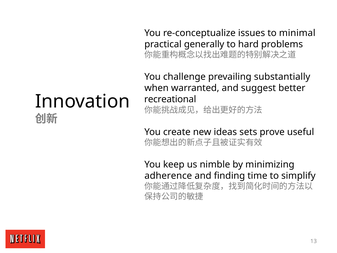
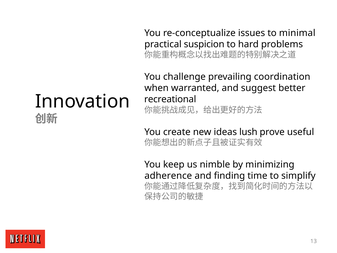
generally: generally -> suspicion
substantially: substantially -> coordination
sets: sets -> lush
